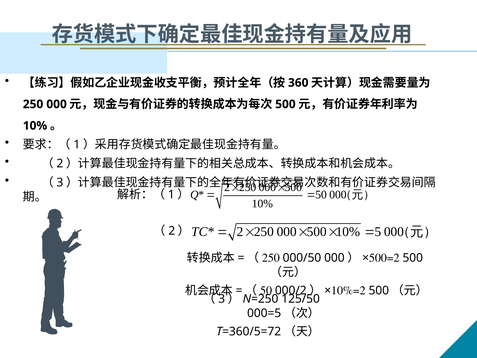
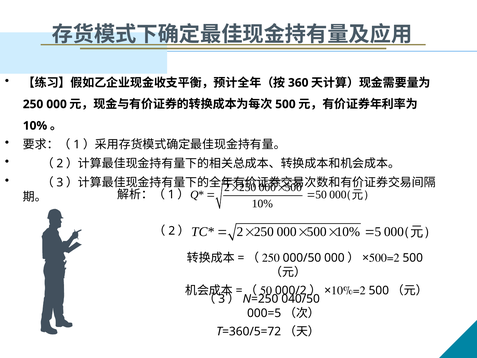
125/50: 125/50 -> 040/50
